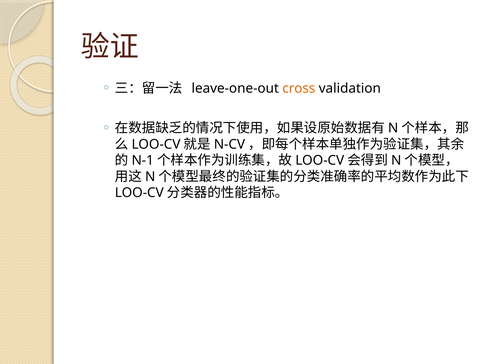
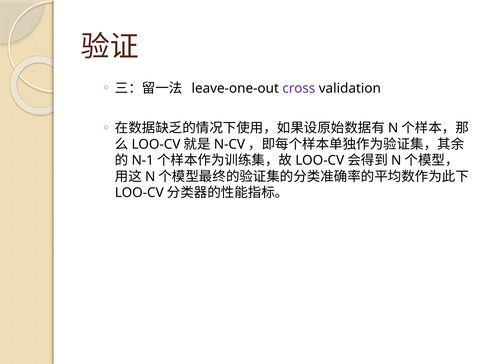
cross colour: orange -> purple
